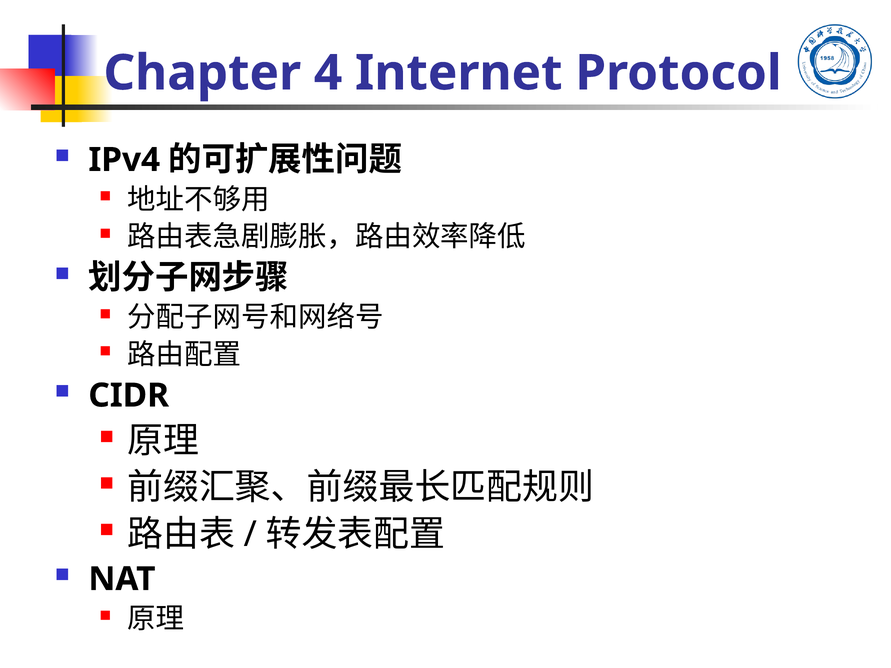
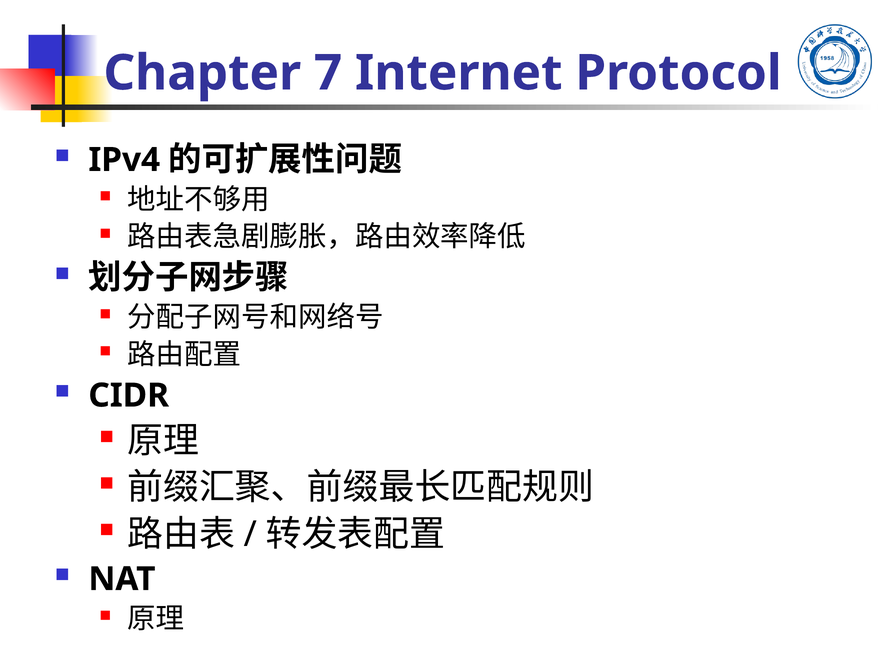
4: 4 -> 7
